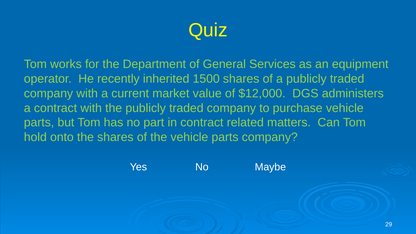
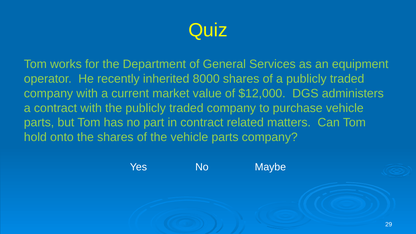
1500: 1500 -> 8000
